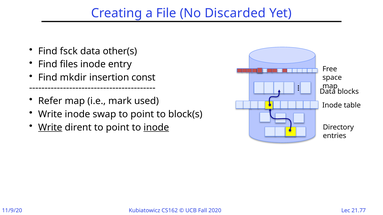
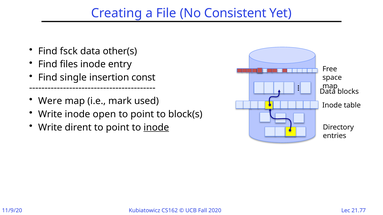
Discarded: Discarded -> Consistent
mkdir: mkdir -> single
Refer: Refer -> Were
swap: swap -> open
Write at (50, 128) underline: present -> none
